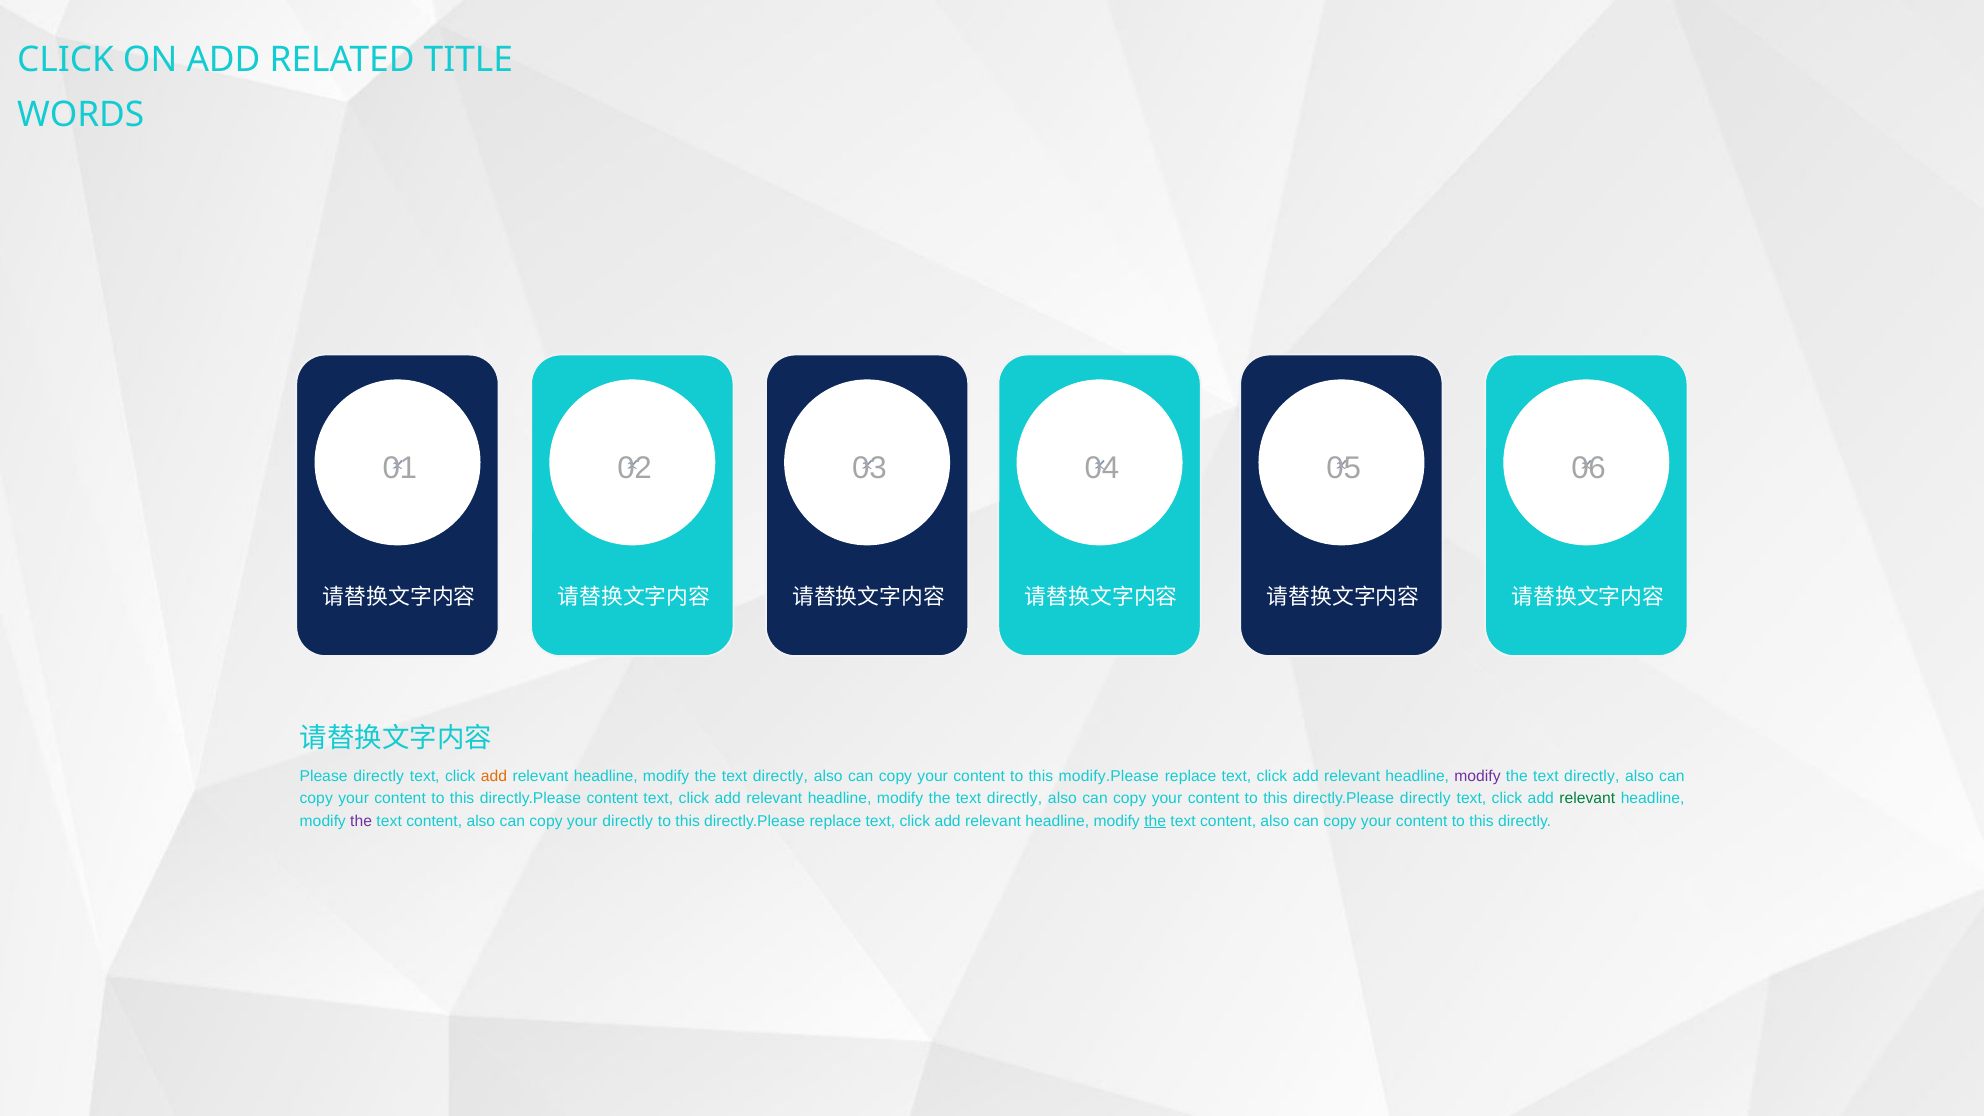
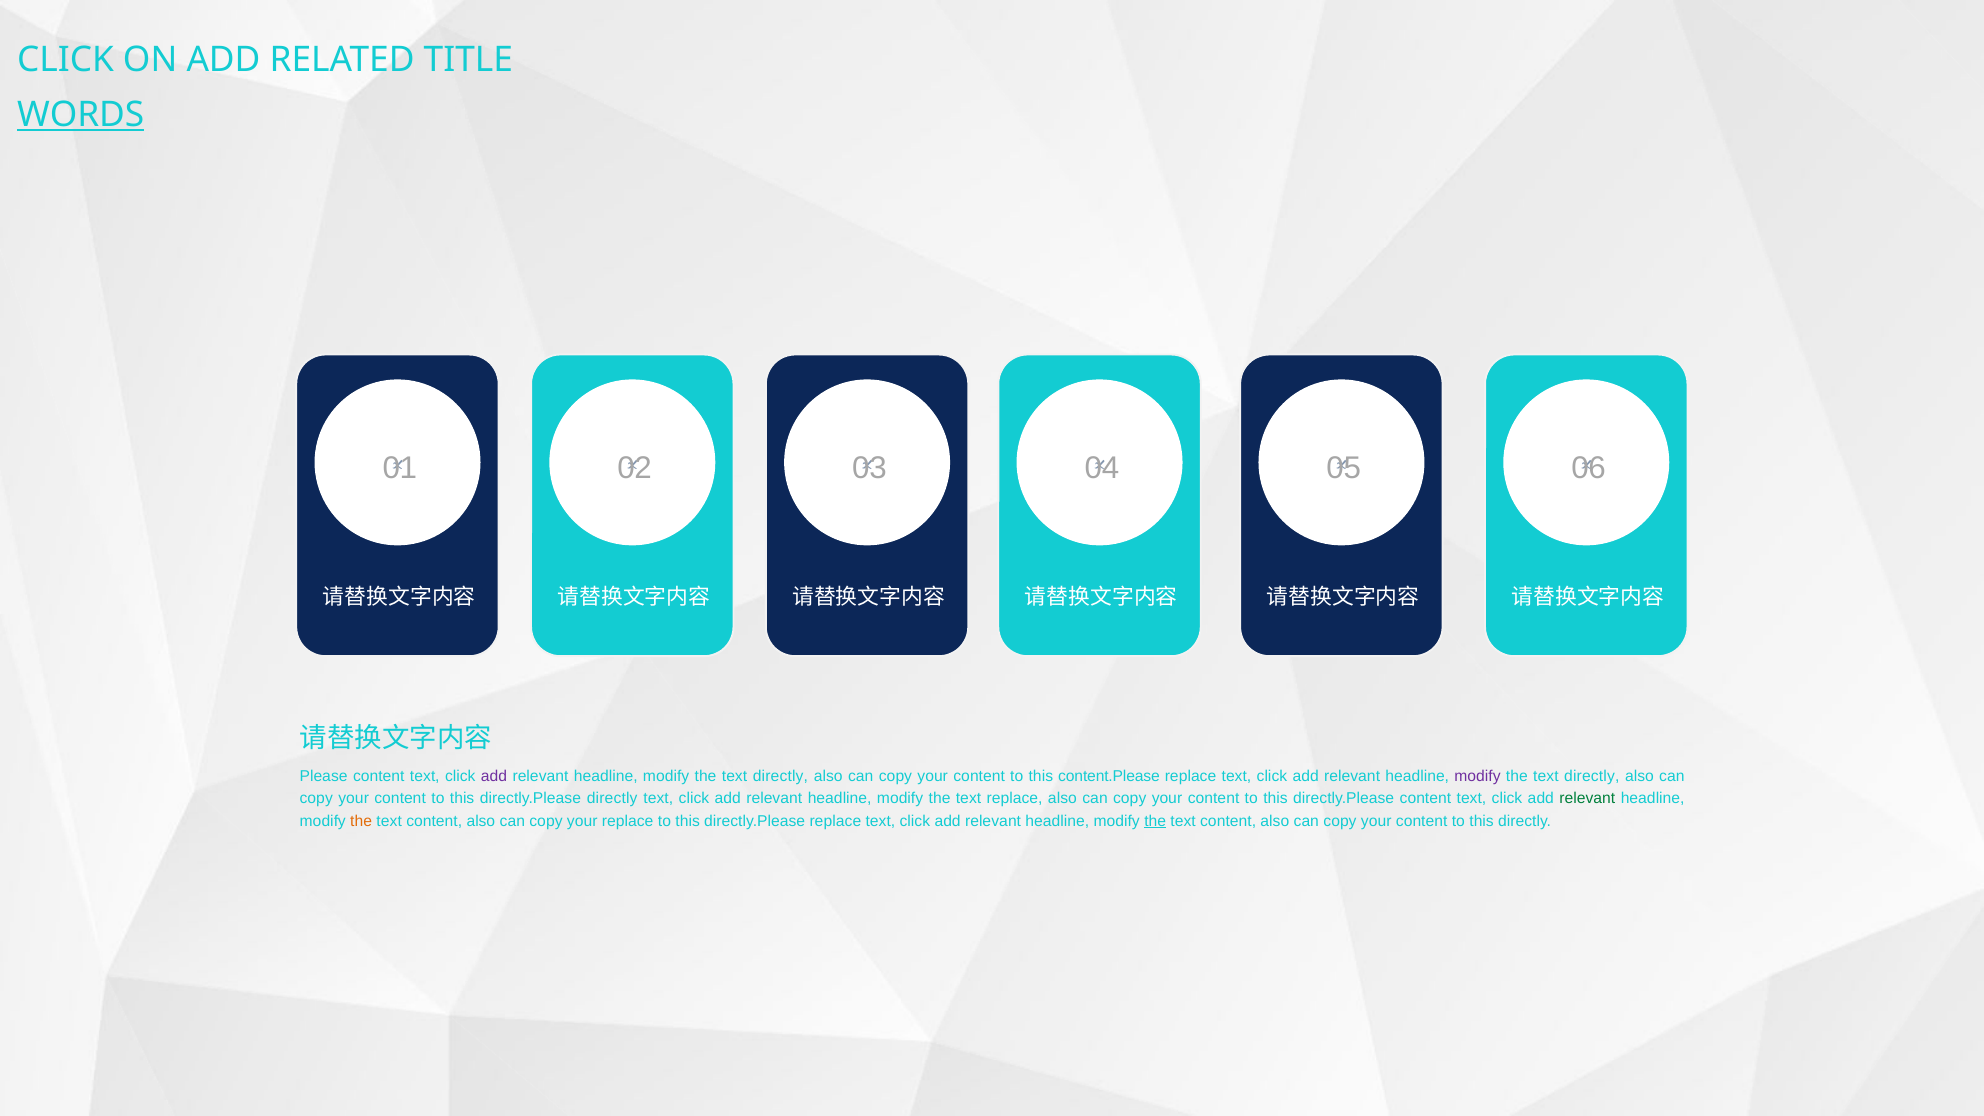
WORDS underline: none -> present
Please directly: directly -> content
add at (494, 776) colour: orange -> purple
modify.Please: modify.Please -> content.Please
directly.Please content: content -> directly
directly at (1015, 799): directly -> replace
directly.Please directly: directly -> content
the at (361, 821) colour: purple -> orange
your directly: directly -> replace
